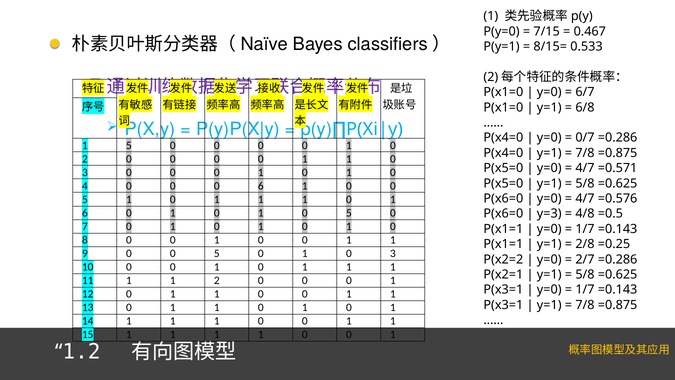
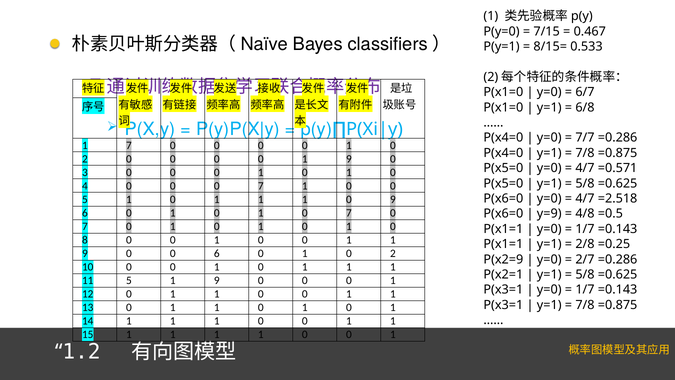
0/7: 0/7 -> 7/7
1 5: 5 -> 7
1 at (349, 159): 1 -> 9
0 0 6: 6 -> 7
1 at (393, 199): 1 -> 9
=0.576: =0.576 -> =2.518
1 0 5: 5 -> 7
y=3: y=3 -> y=9
9 0 0 5: 5 -> 6
3 at (393, 253): 3 -> 2
P(x2=2: P(x2=2 -> P(x2=9
11 1: 1 -> 5
2 at (217, 280): 2 -> 9
